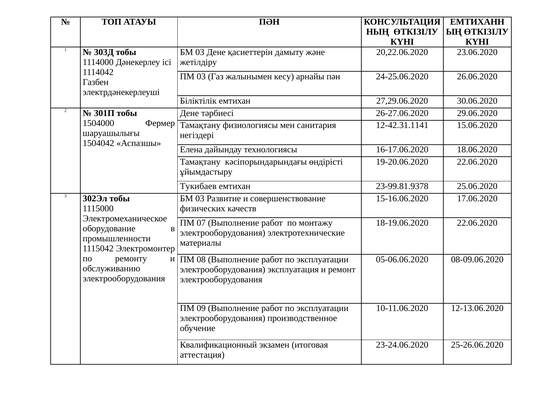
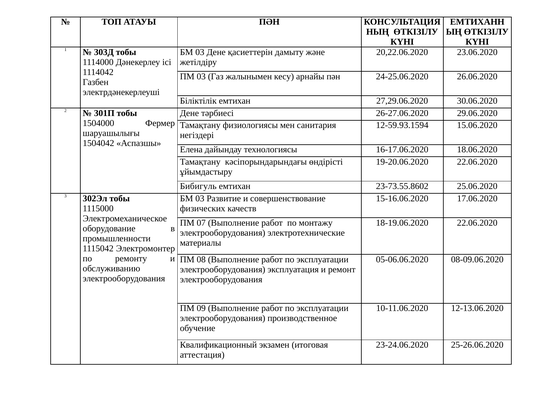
12-42.31.1141: 12-42.31.1141 -> 12-59.93.1594
Тукибаев: Тукибаев -> Бибигуль
23-99.81.9378: 23-99.81.9378 -> 23-73.55.8602
